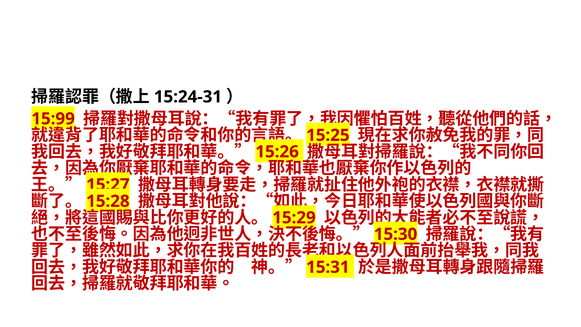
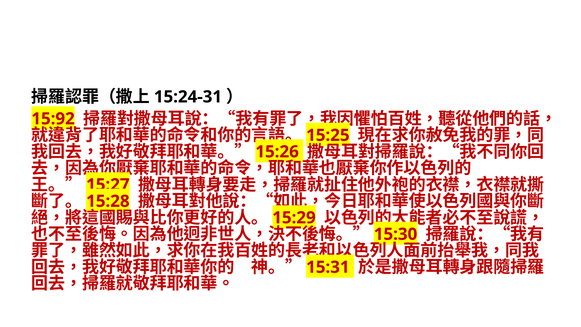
15:99: 15:99 -> 15:92
